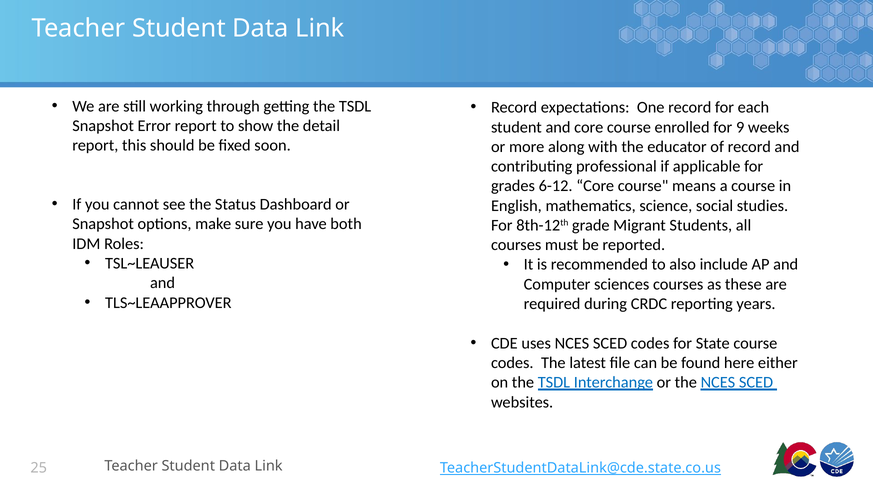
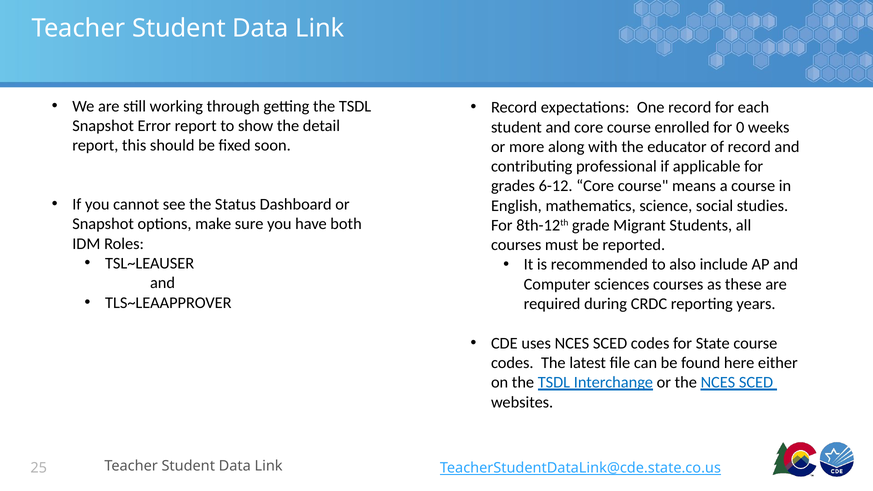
9: 9 -> 0
